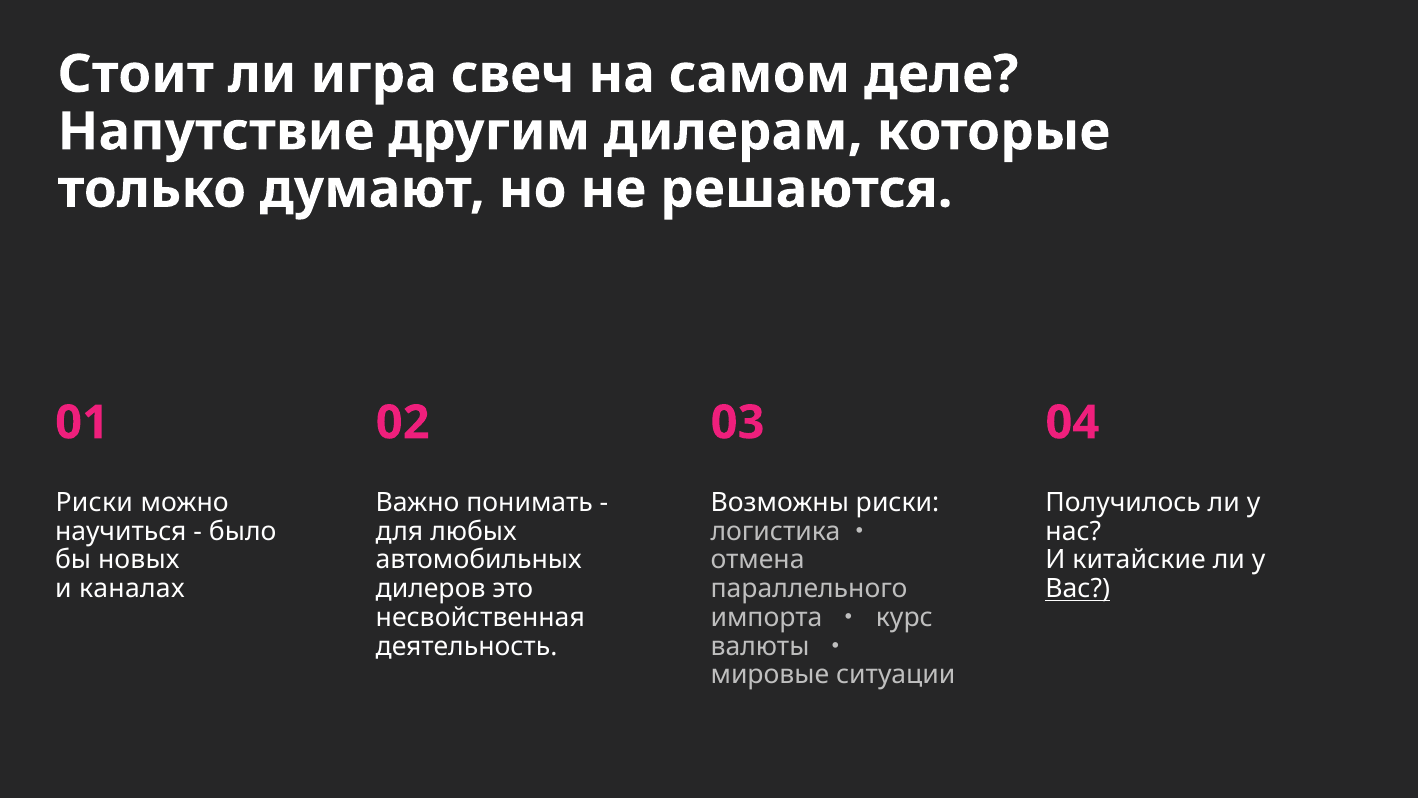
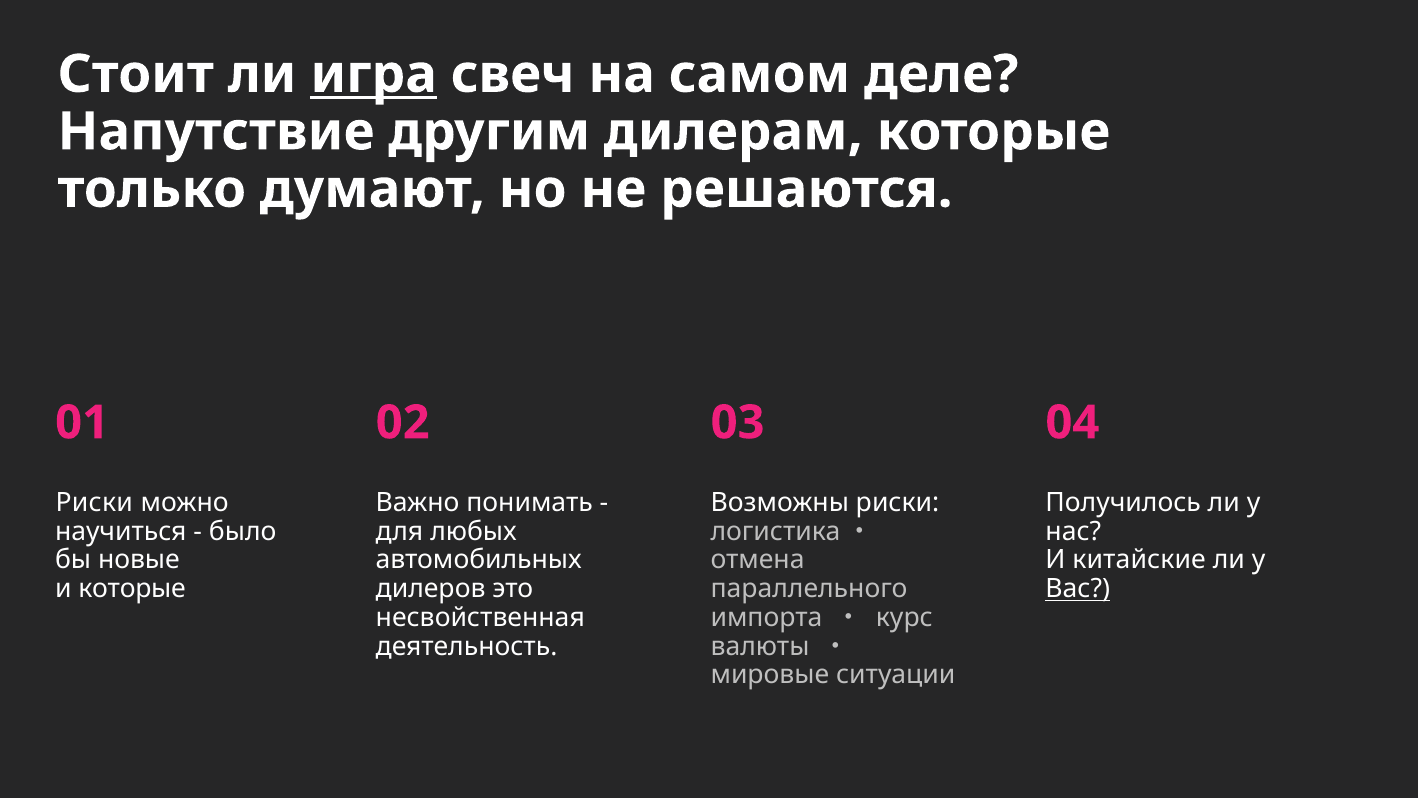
игра underline: none -> present
новых: новых -> новые
и каналах: каналах -> которые
